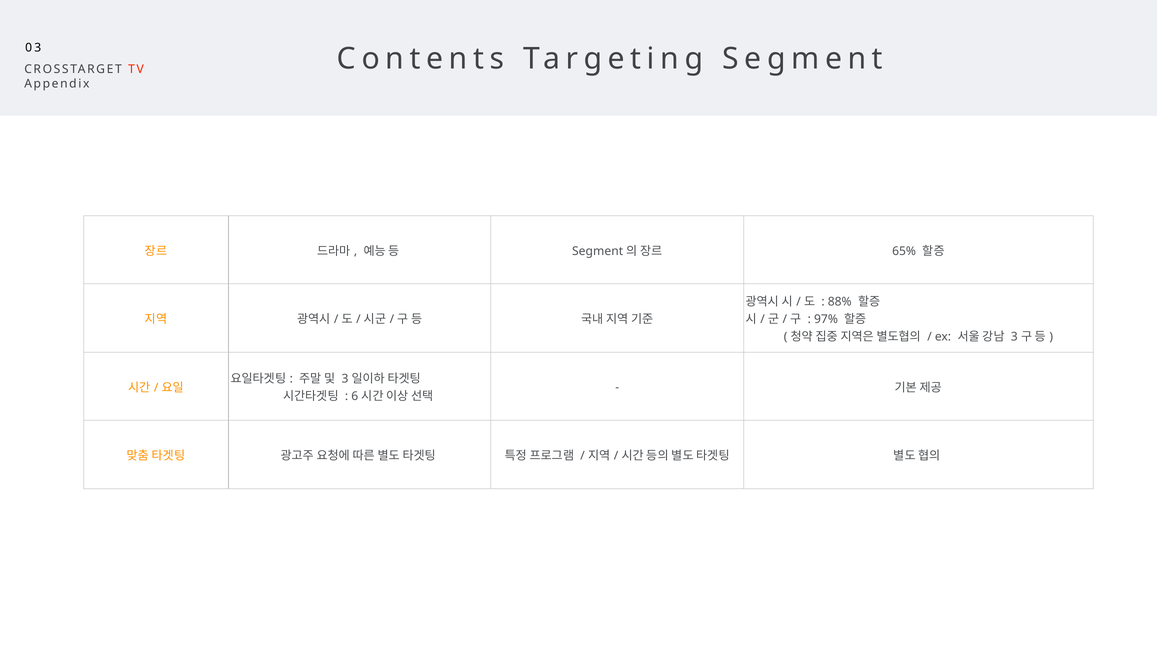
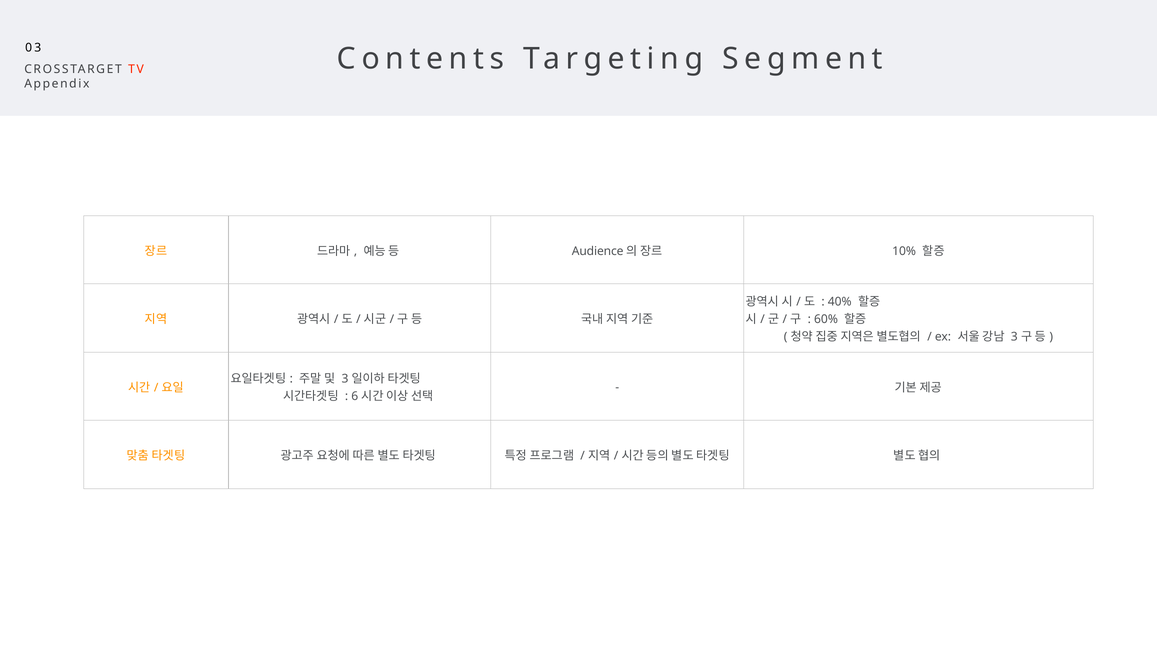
Segment at (598, 251): Segment -> Audience
65%: 65% -> 10%
88%: 88% -> 40%
97%: 97% -> 60%
